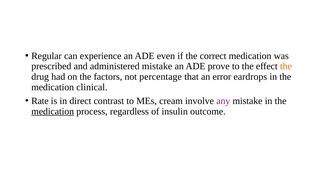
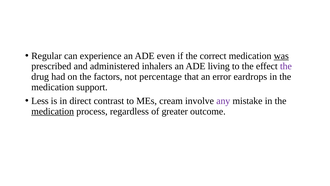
was underline: none -> present
administered mistake: mistake -> inhalers
prove: prove -> living
the at (286, 66) colour: orange -> purple
clinical: clinical -> support
Rate: Rate -> Less
insulin: insulin -> greater
